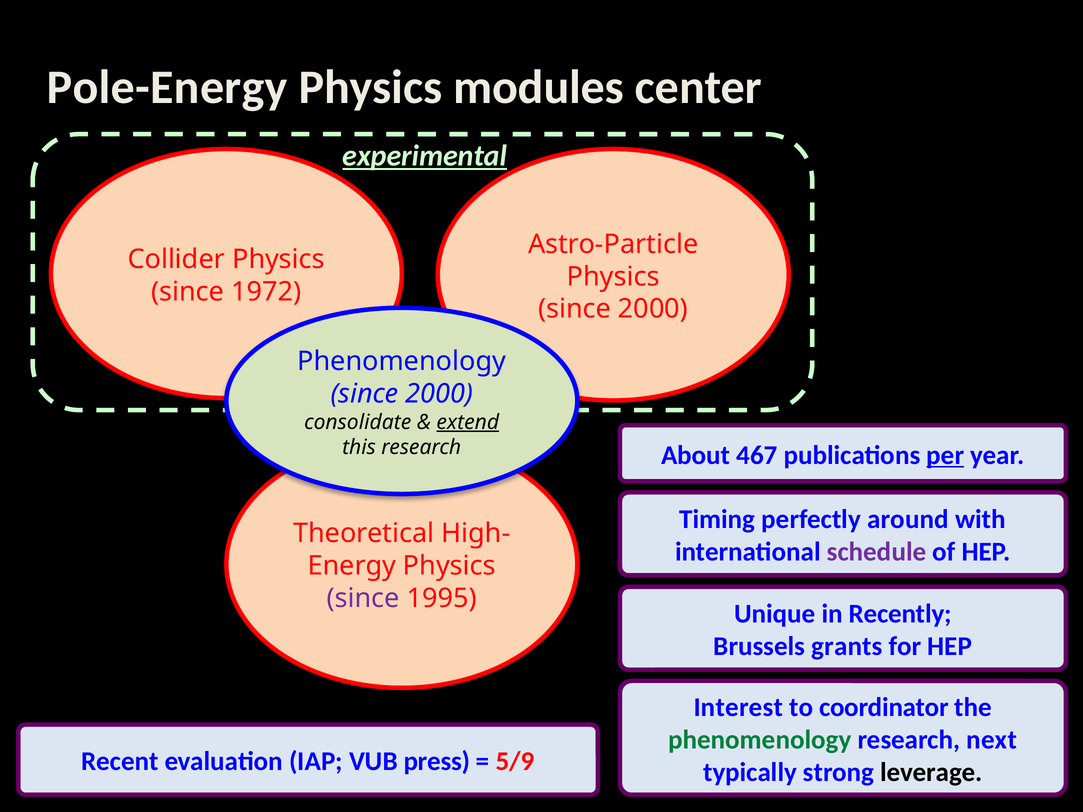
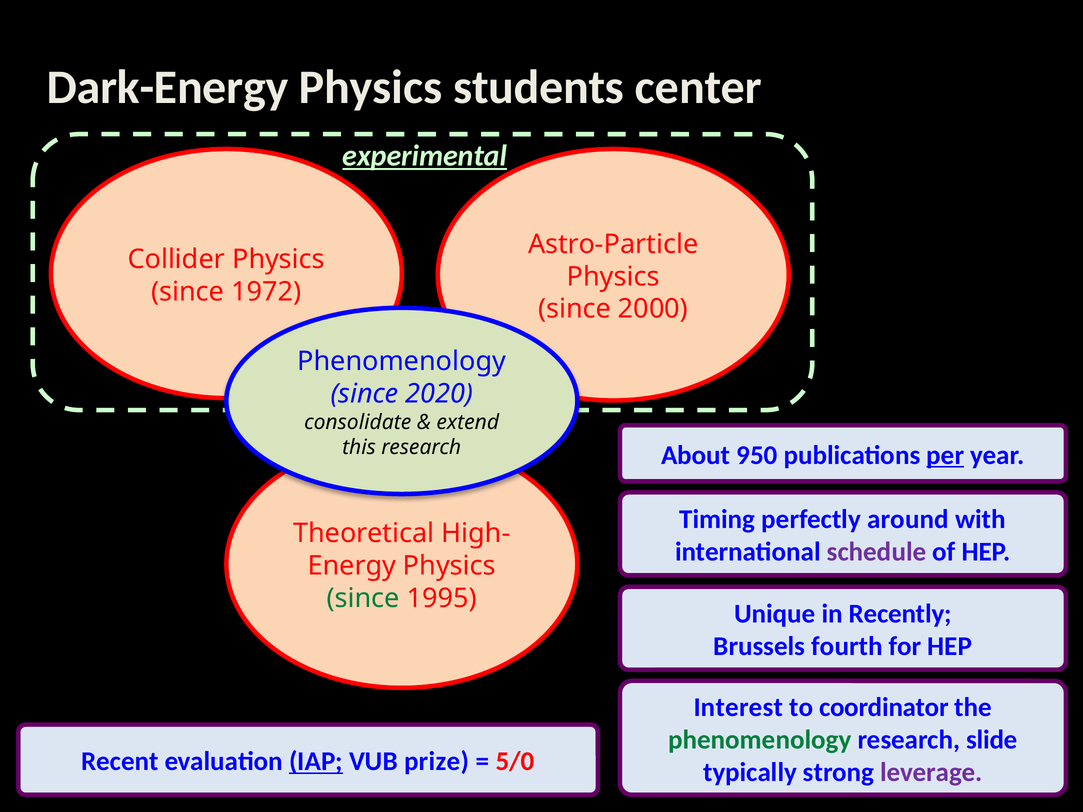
Pole-Energy: Pole-Energy -> Dark-Energy
modules: modules -> students
2000 at (439, 394): 2000 -> 2020
extend underline: present -> none
467: 467 -> 950
since at (363, 598) colour: purple -> green
grants: grants -> fourth
next: next -> slide
IAP underline: none -> present
press: press -> prize
5/9: 5/9 -> 5/0
leverage colour: black -> purple
